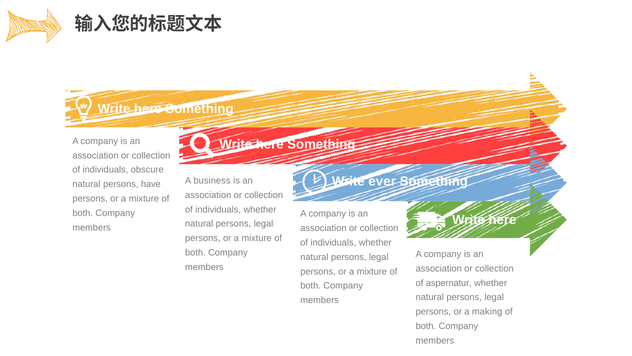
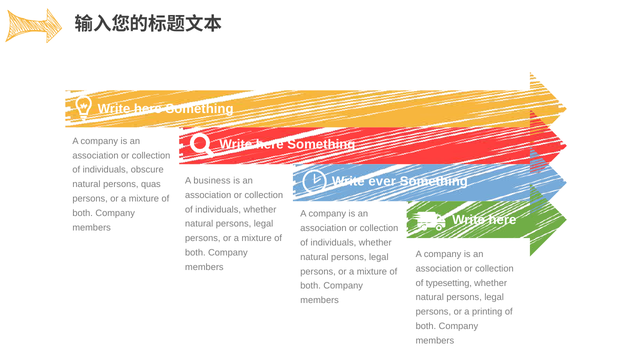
have: have -> quas
aspernatur: aspernatur -> typesetting
making: making -> printing
